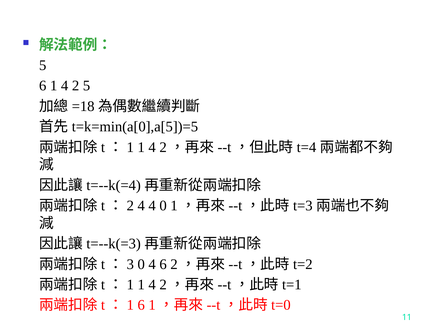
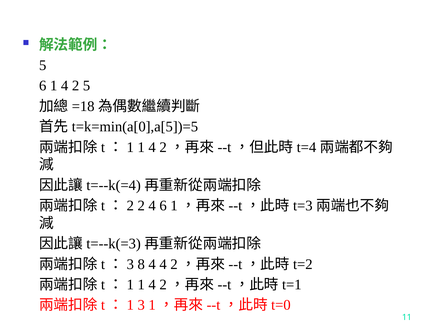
4 at (141, 205): 4 -> 2
4 0: 0 -> 6
0 at (141, 264): 0 -> 8
4 6: 6 -> 4
6 at (141, 305): 6 -> 3
